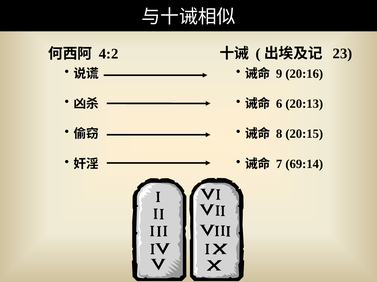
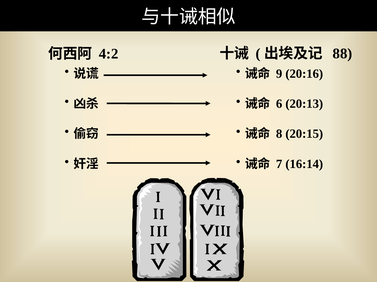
23: 23 -> 88
69:14: 69:14 -> 16:14
